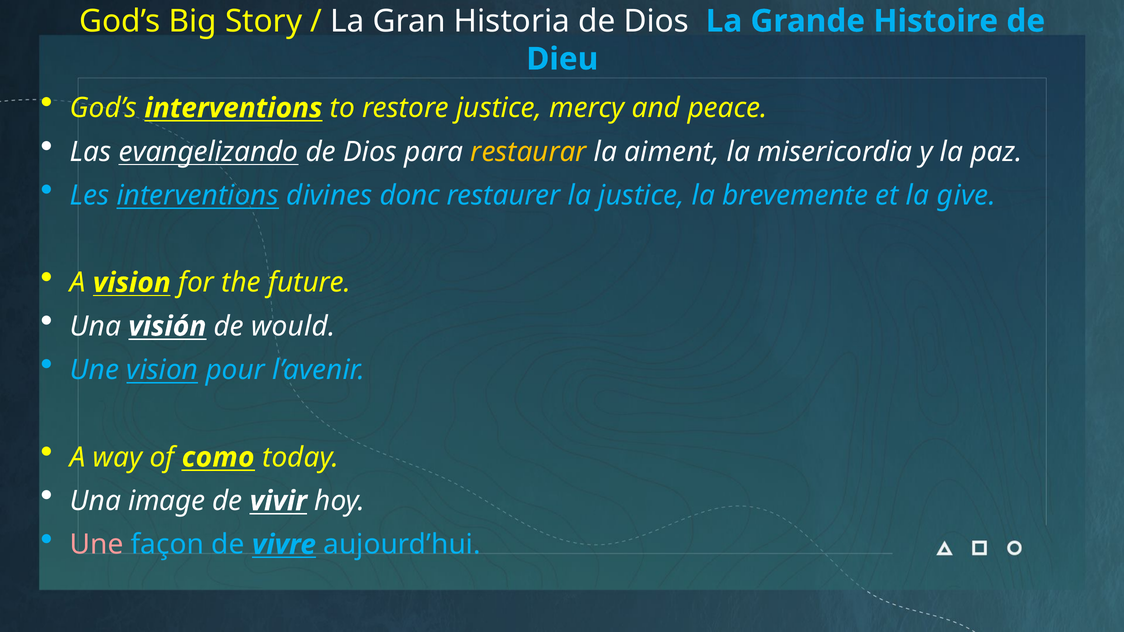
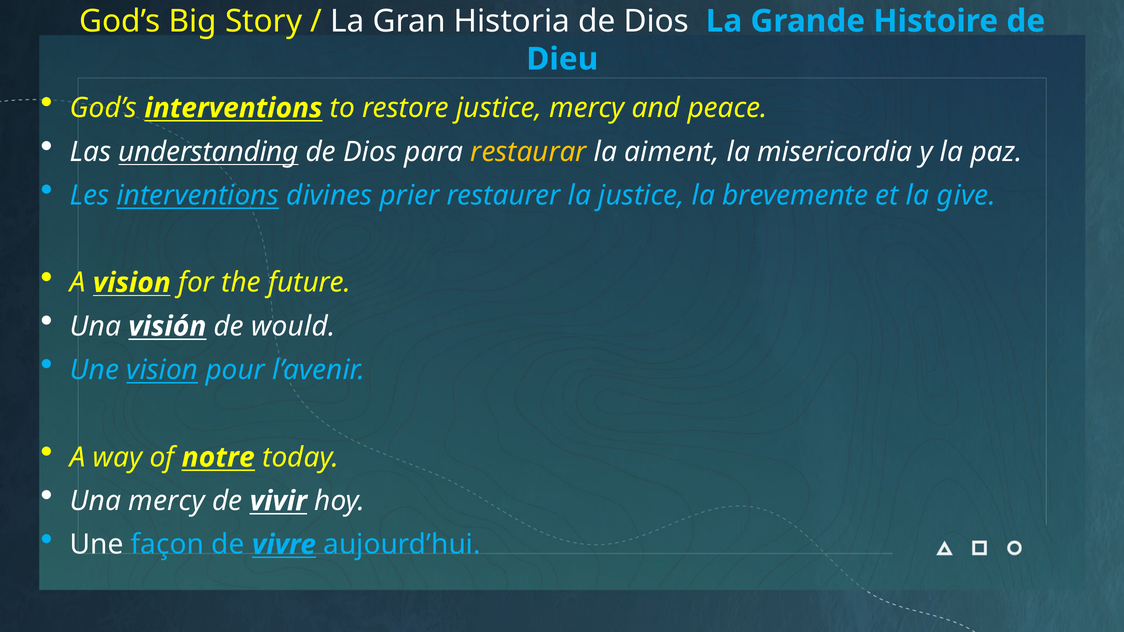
evangelizando: evangelizando -> understanding
donc: donc -> prier
como: como -> notre
Una image: image -> mercy
Une at (97, 545) colour: pink -> white
